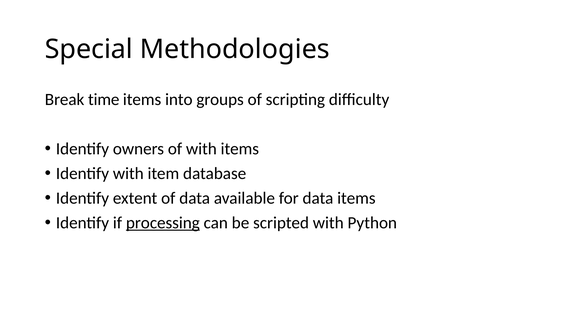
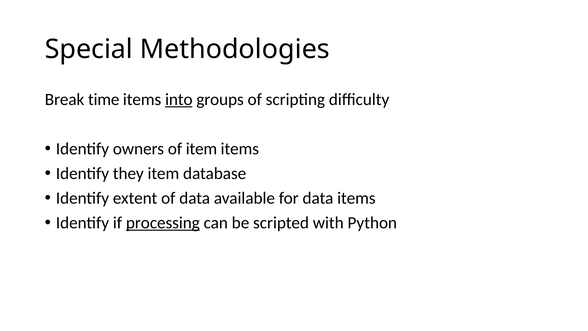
into underline: none -> present
of with: with -> item
Identify with: with -> they
